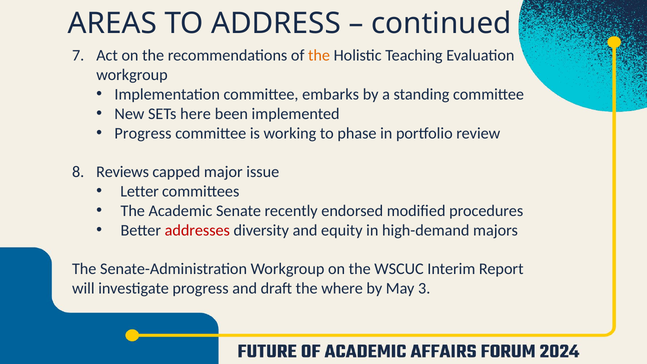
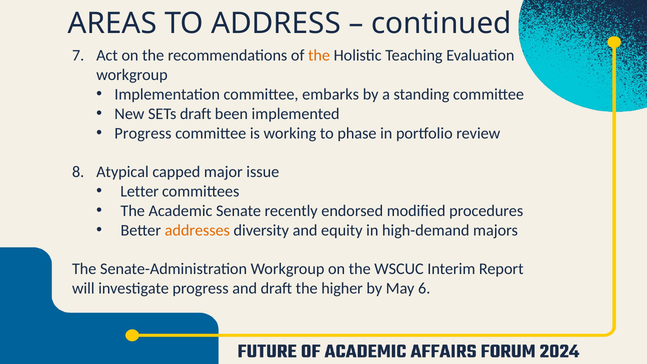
SETs here: here -> draft
Reviews: Reviews -> Atypical
addresses colour: red -> orange
where: where -> higher
3: 3 -> 6
